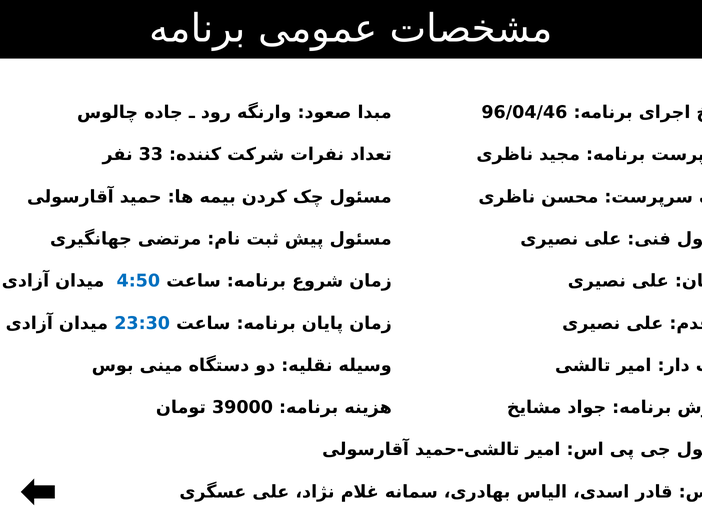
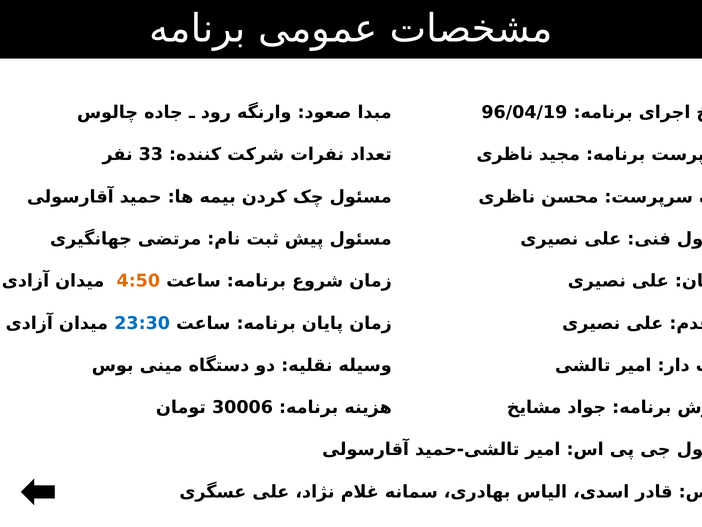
96/04/46: 96/04/46 -> 96/04/19
4:50 colour: blue -> orange
39000: 39000 -> 30006
